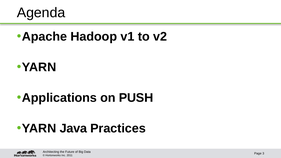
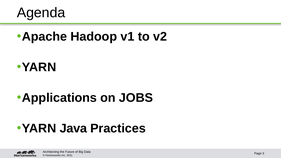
PUSH: PUSH -> JOBS
